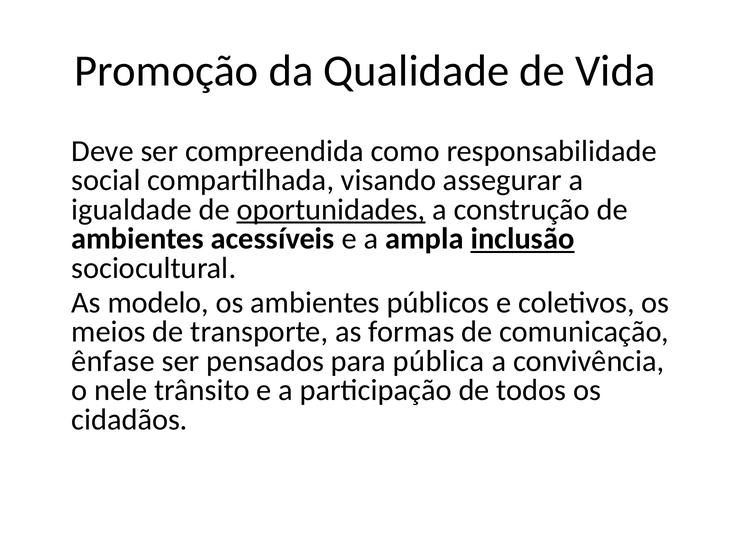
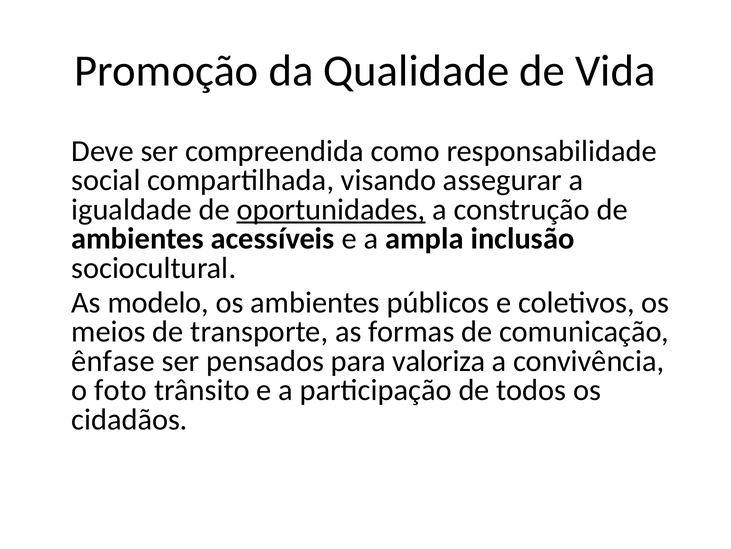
inclusão underline: present -> none
pública: pública -> valoriza
nele: nele -> foto
